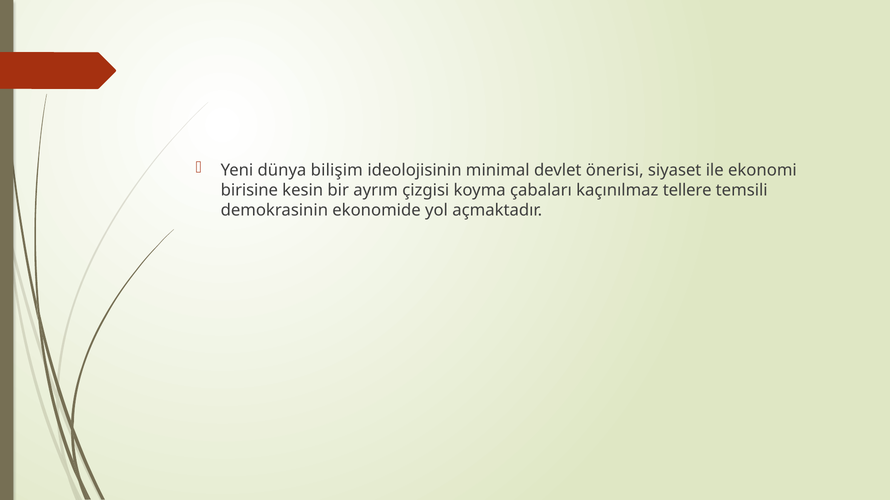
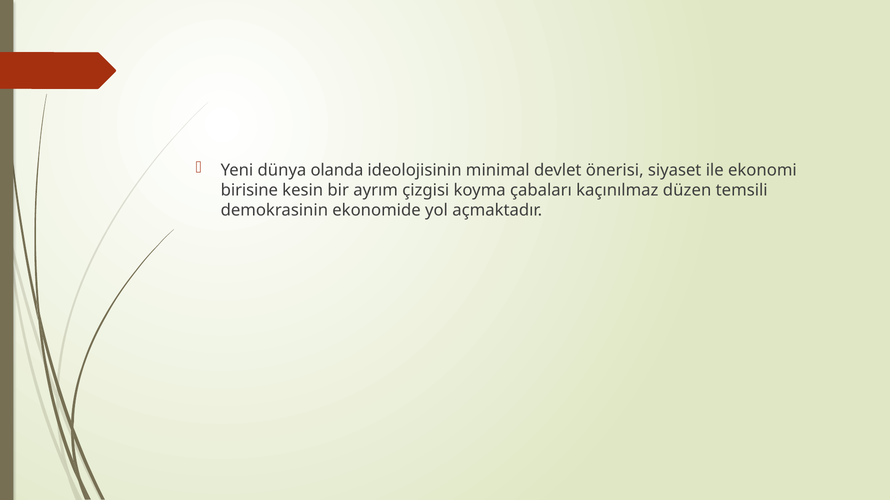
bilişim: bilişim -> olanda
tellere: tellere -> düzen
